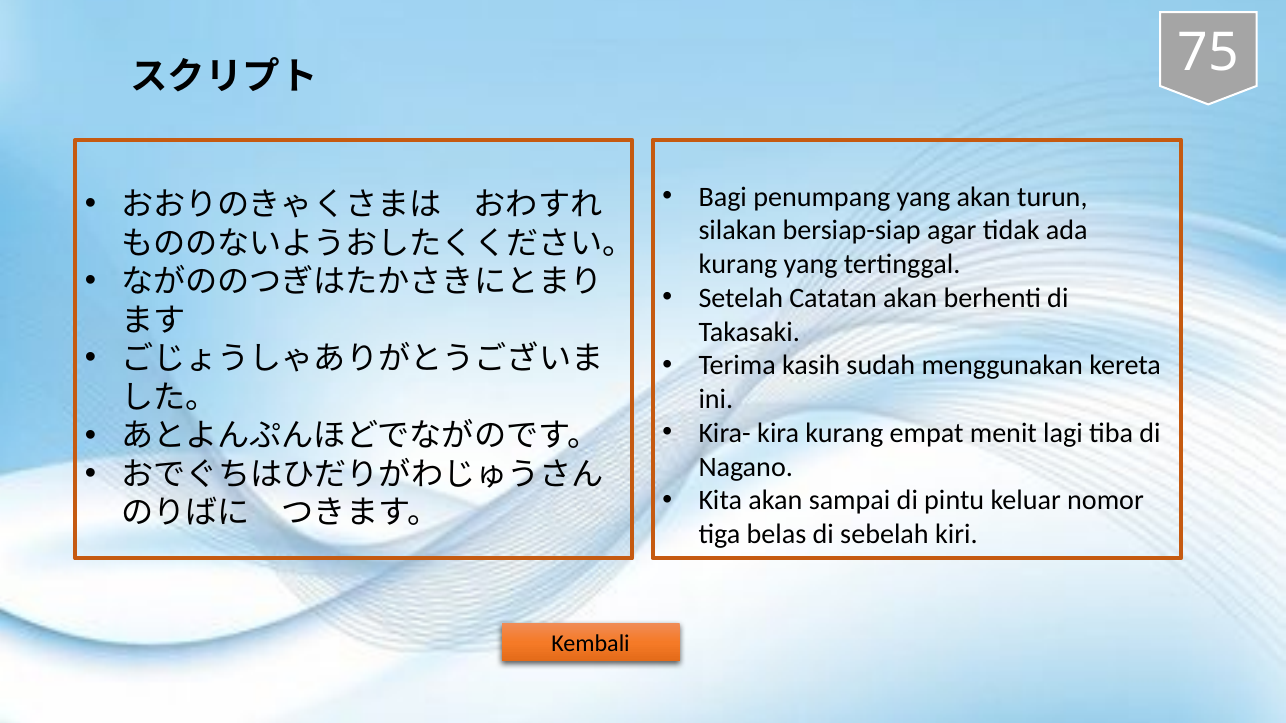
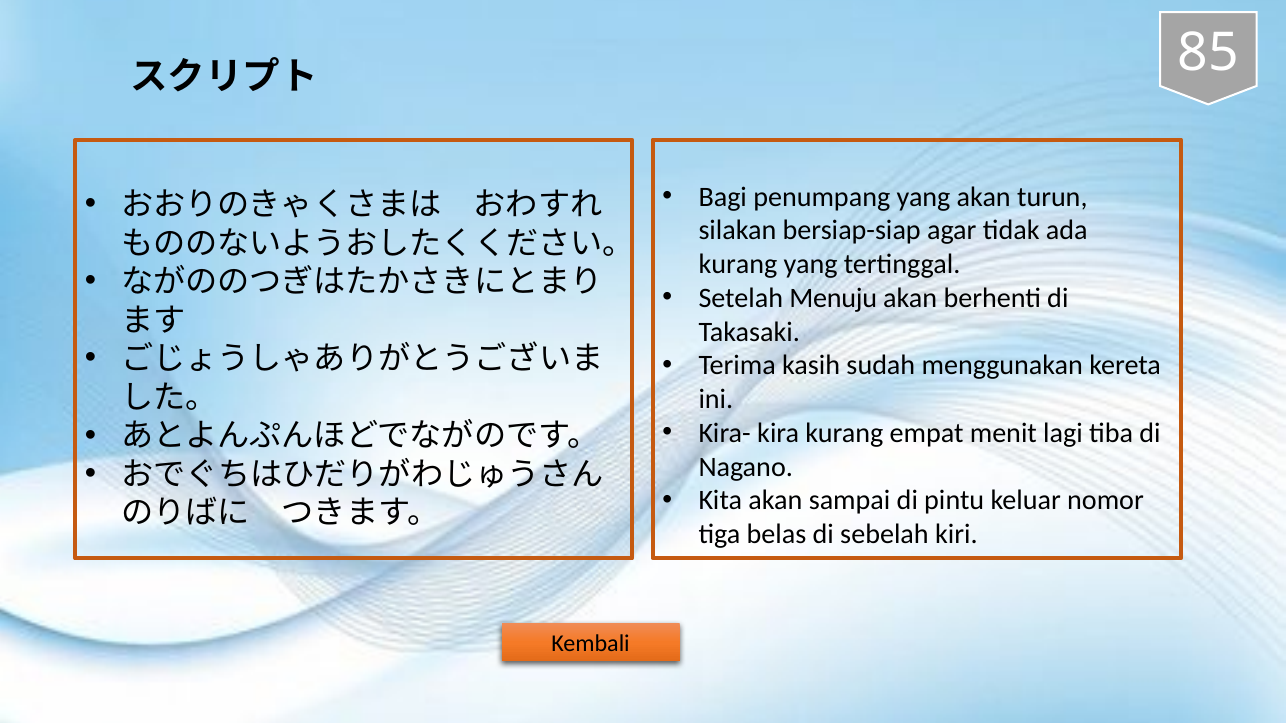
75: 75 -> 85
Catatan: Catatan -> Menuju
